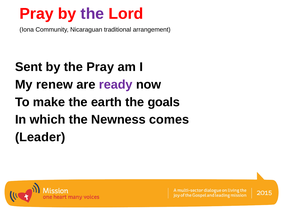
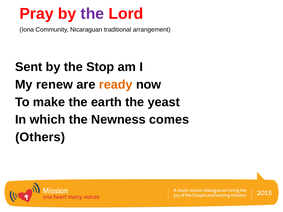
the Pray: Pray -> Stop
ready colour: purple -> orange
goals: goals -> yeast
Leader: Leader -> Others
